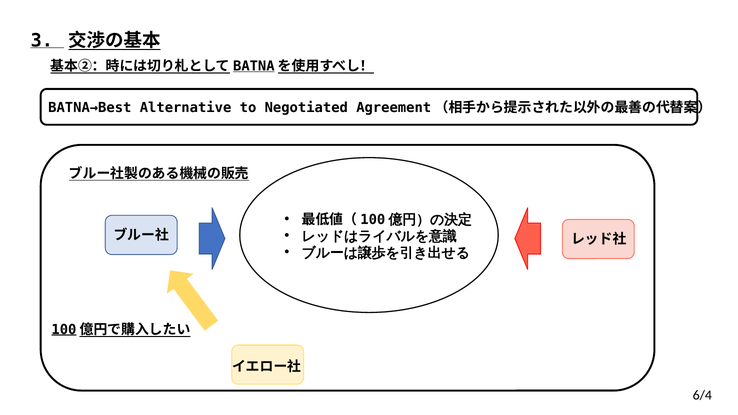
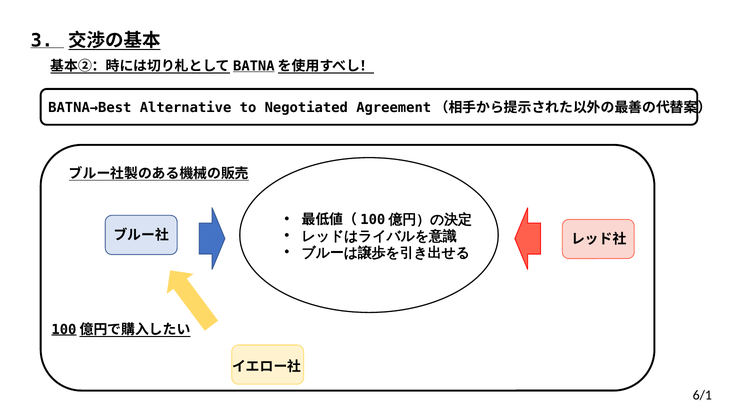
6/4: 6/4 -> 6/1
